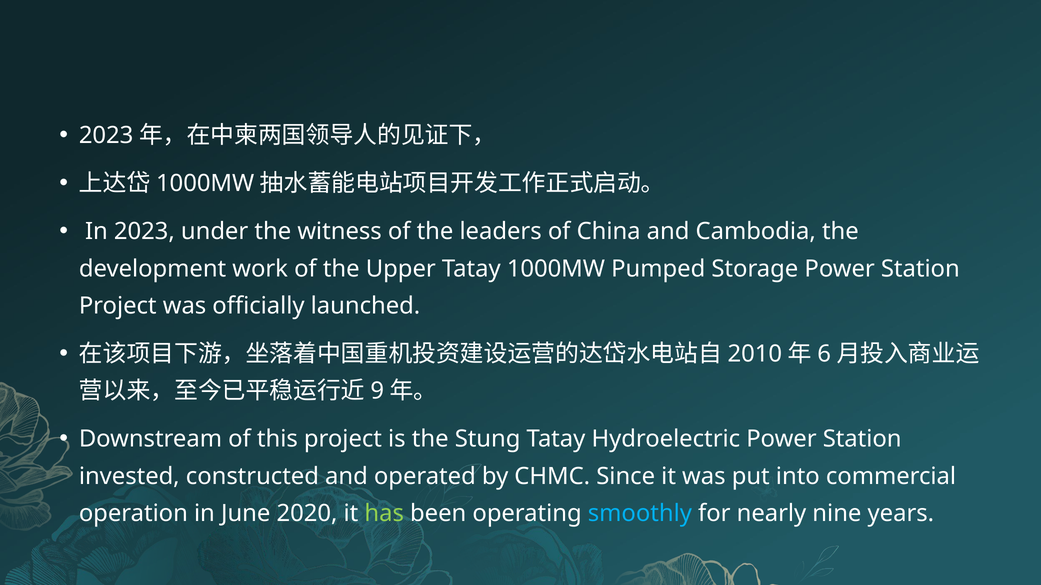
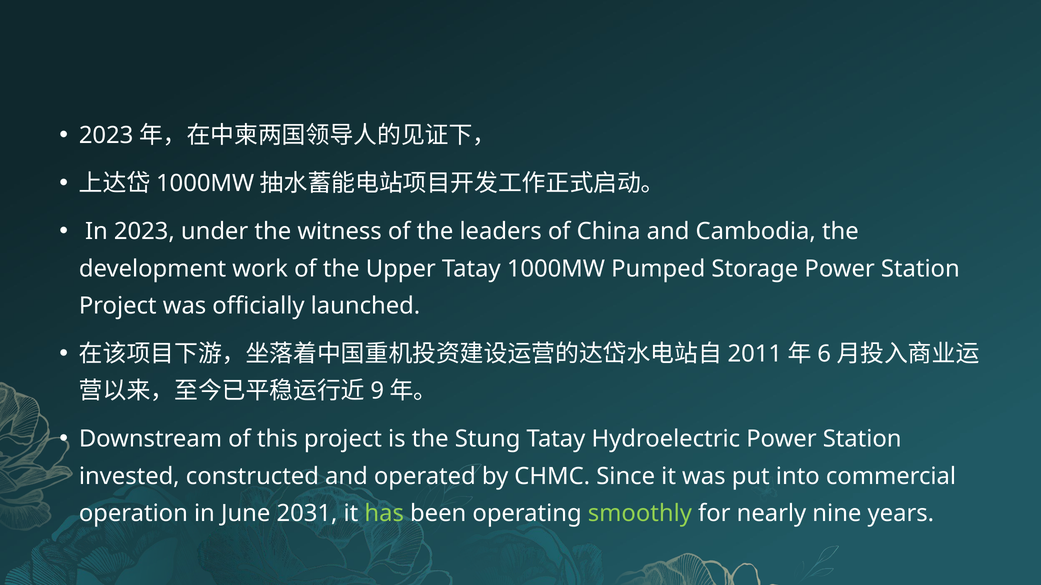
2010: 2010 -> 2011
2020: 2020 -> 2031
smoothly colour: light blue -> light green
